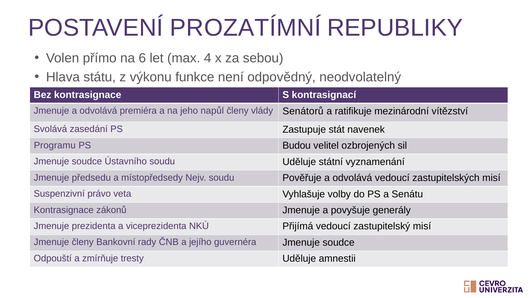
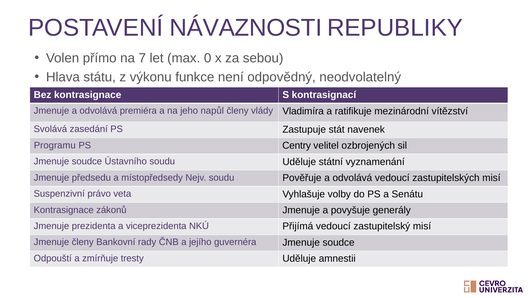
PROZATÍMNÍ: PROZATÍMNÍ -> NÁVAZNOSTI
6: 6 -> 7
4: 4 -> 0
Senátorů: Senátorů -> Vladimíra
Budou: Budou -> Centry
